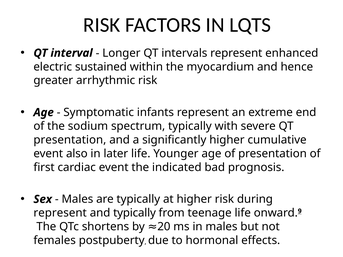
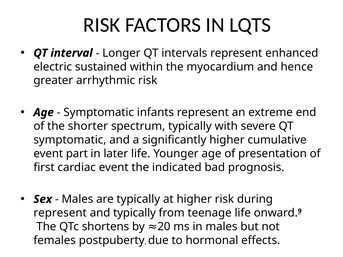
sodium: sodium -> shorter
presentation at (70, 140): presentation -> symptomatic
also: also -> part
